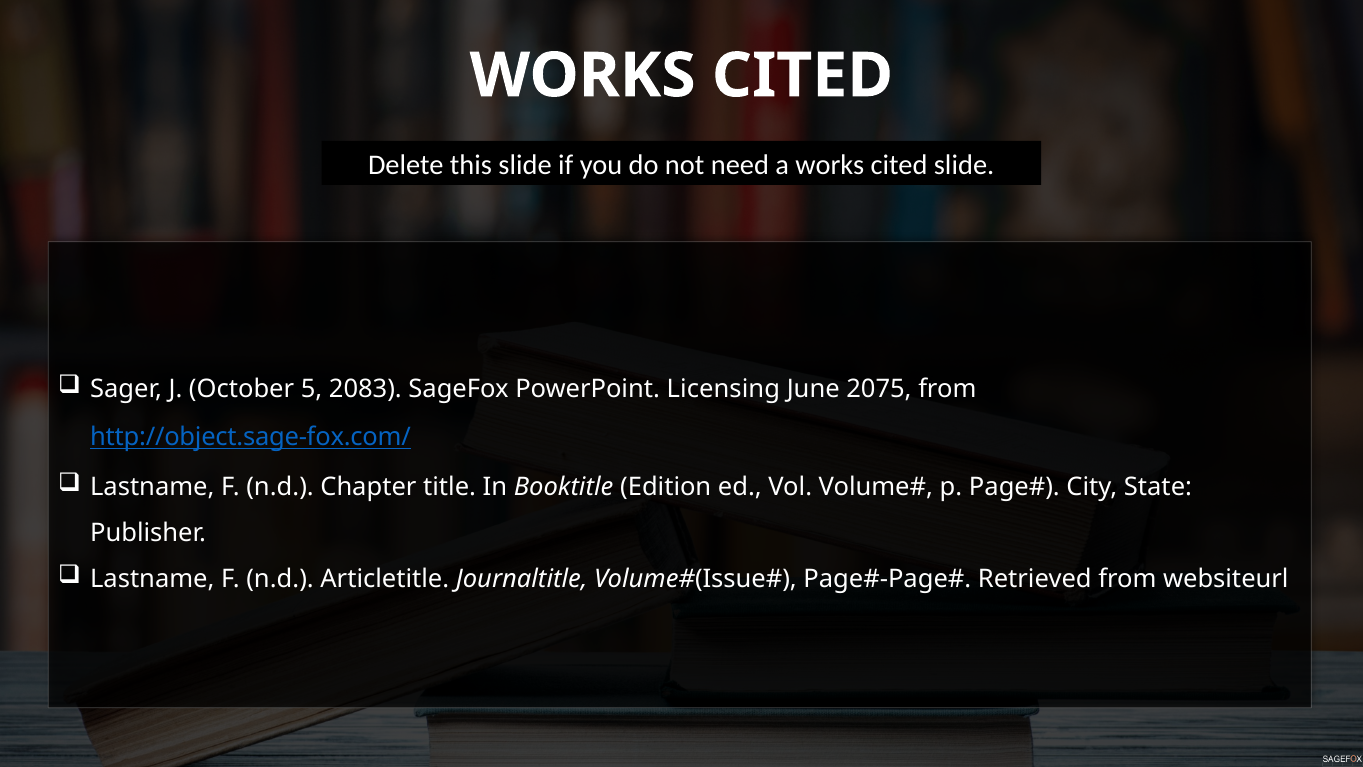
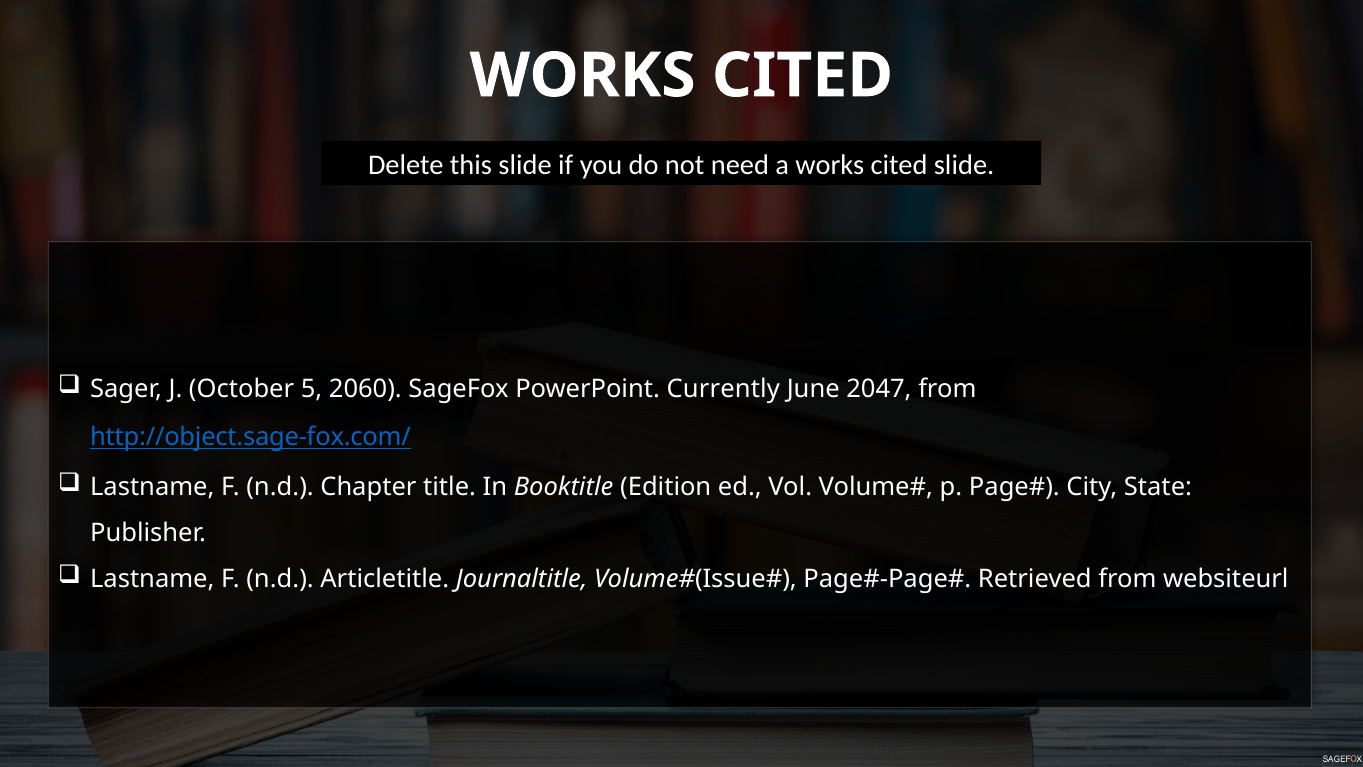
2083: 2083 -> 2060
Licensing: Licensing -> Currently
2075: 2075 -> 2047
